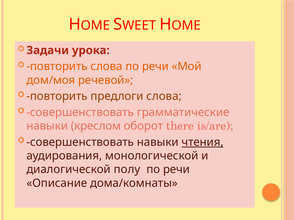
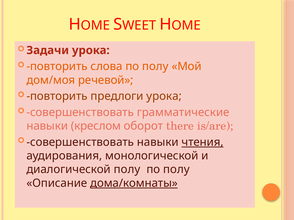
слова по речи: речи -> полу
предлоги слова: слова -> урока
речи at (176, 170): речи -> полу
дома/комнаты underline: none -> present
